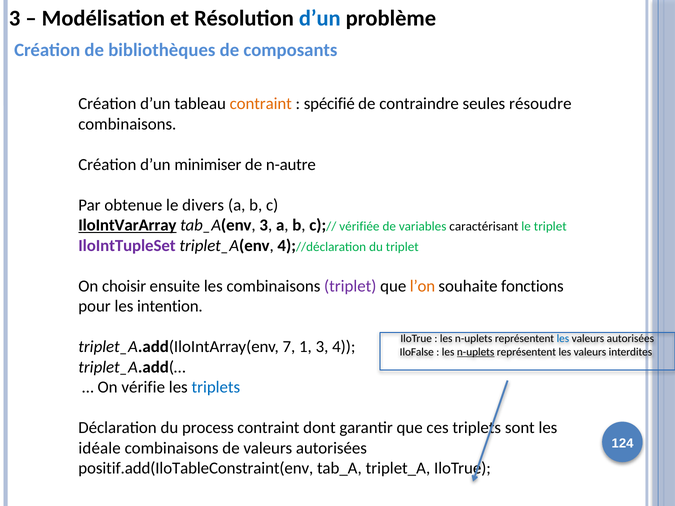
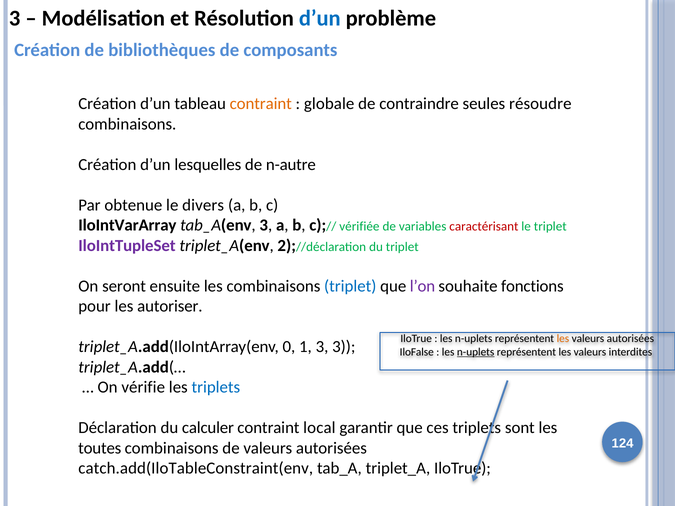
spécifié: spécifié -> globale
minimiser: minimiser -> lesquelles
IloIntVarArray underline: present -> none
caractérisant colour: black -> red
triplet_A(env 4: 4 -> 2
choisir: choisir -> seront
triplet at (350, 286) colour: purple -> blue
l’on colour: orange -> purple
intention: intention -> autoriser
les at (563, 339) colour: blue -> orange
7: 7 -> 0
3 4: 4 -> 3
process: process -> calculer
dont: dont -> local
idéale: idéale -> toutes
positif.add(IloTableConstraint(env: positif.add(IloTableConstraint(env -> catch.add(IloTableConstraint(env
